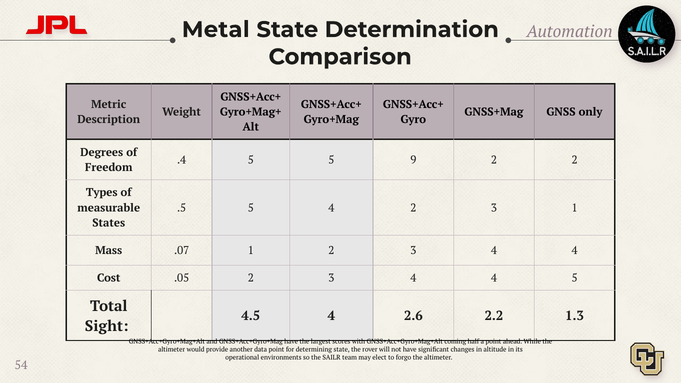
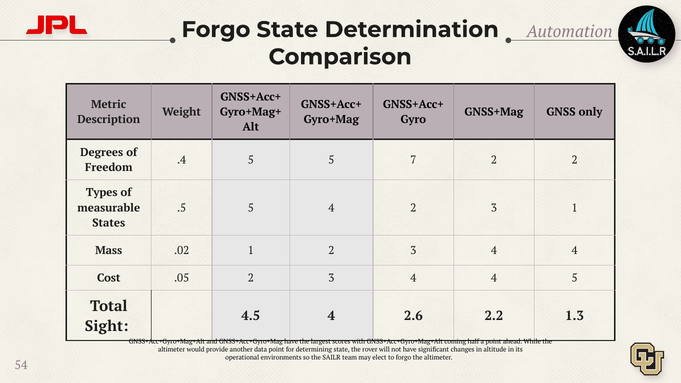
Metal at (216, 30): Metal -> Forgo
9: 9 -> 7
.07: .07 -> .02
